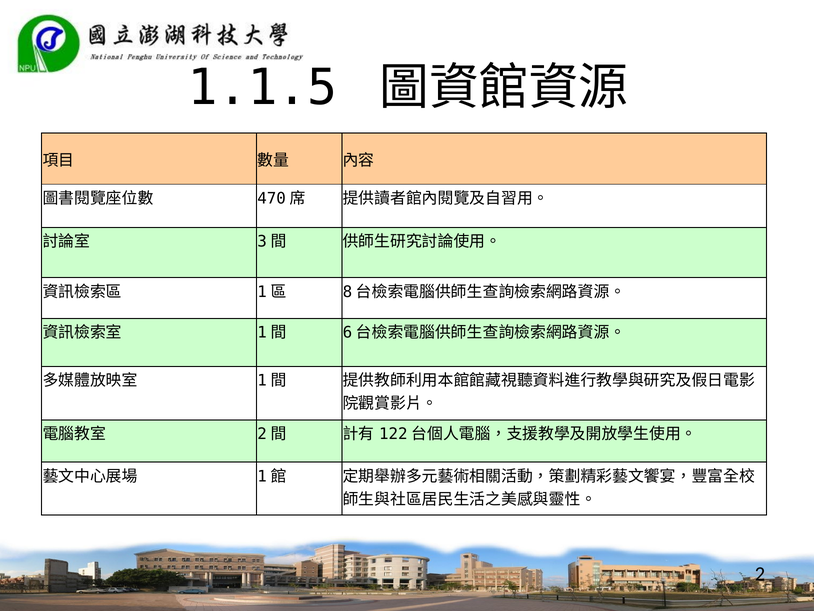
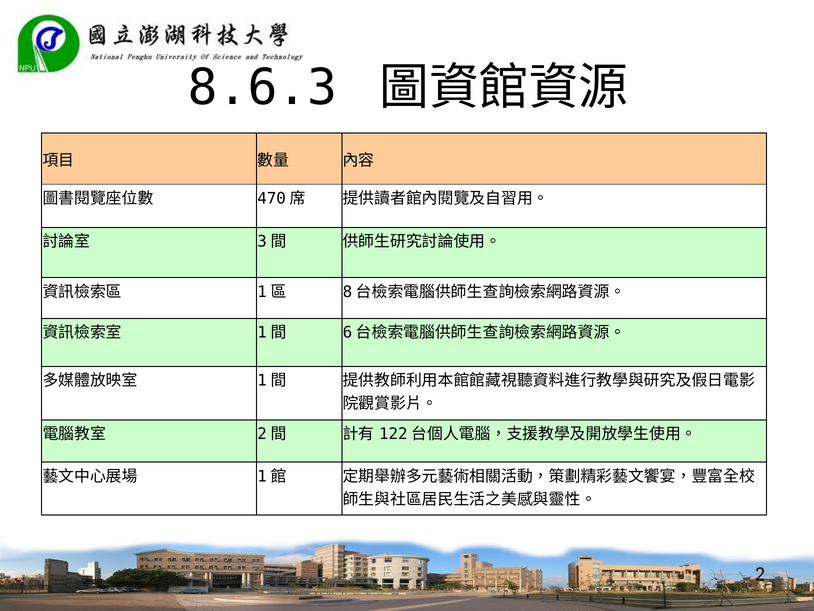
1.1.5: 1.1.5 -> 8.6.3
